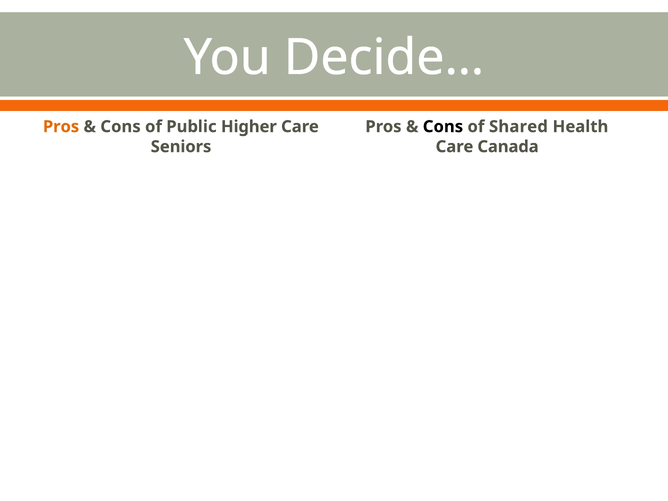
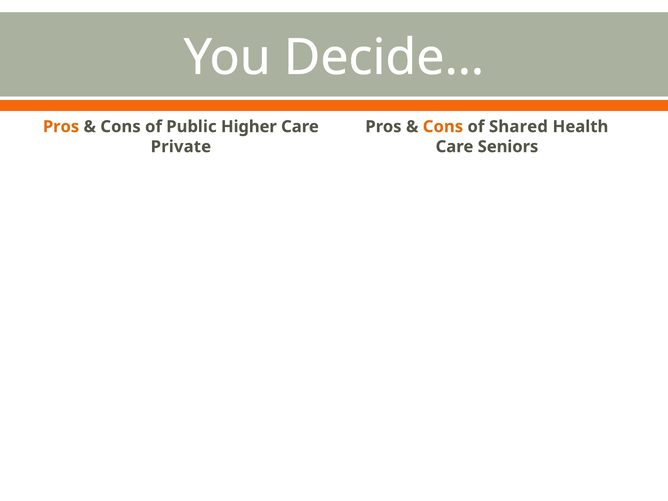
Cons at (443, 127) colour: black -> orange
Seniors: Seniors -> Private
Canada: Canada -> Seniors
